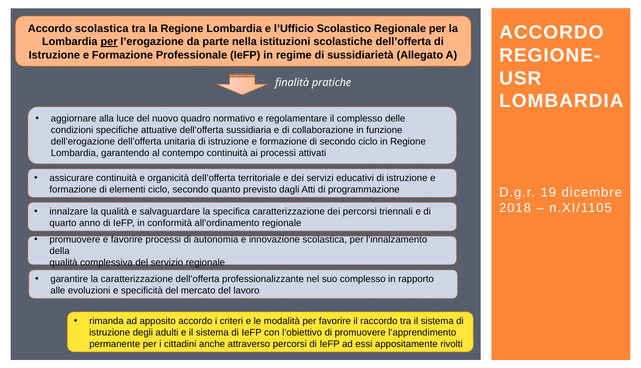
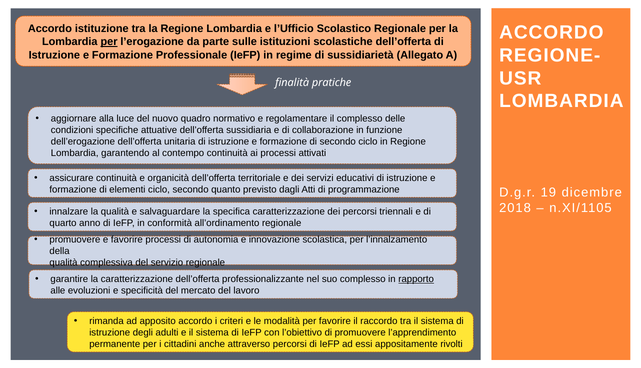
Accordo scolastica: scolastica -> istituzione
nella: nella -> sulle
rapporto underline: none -> present
